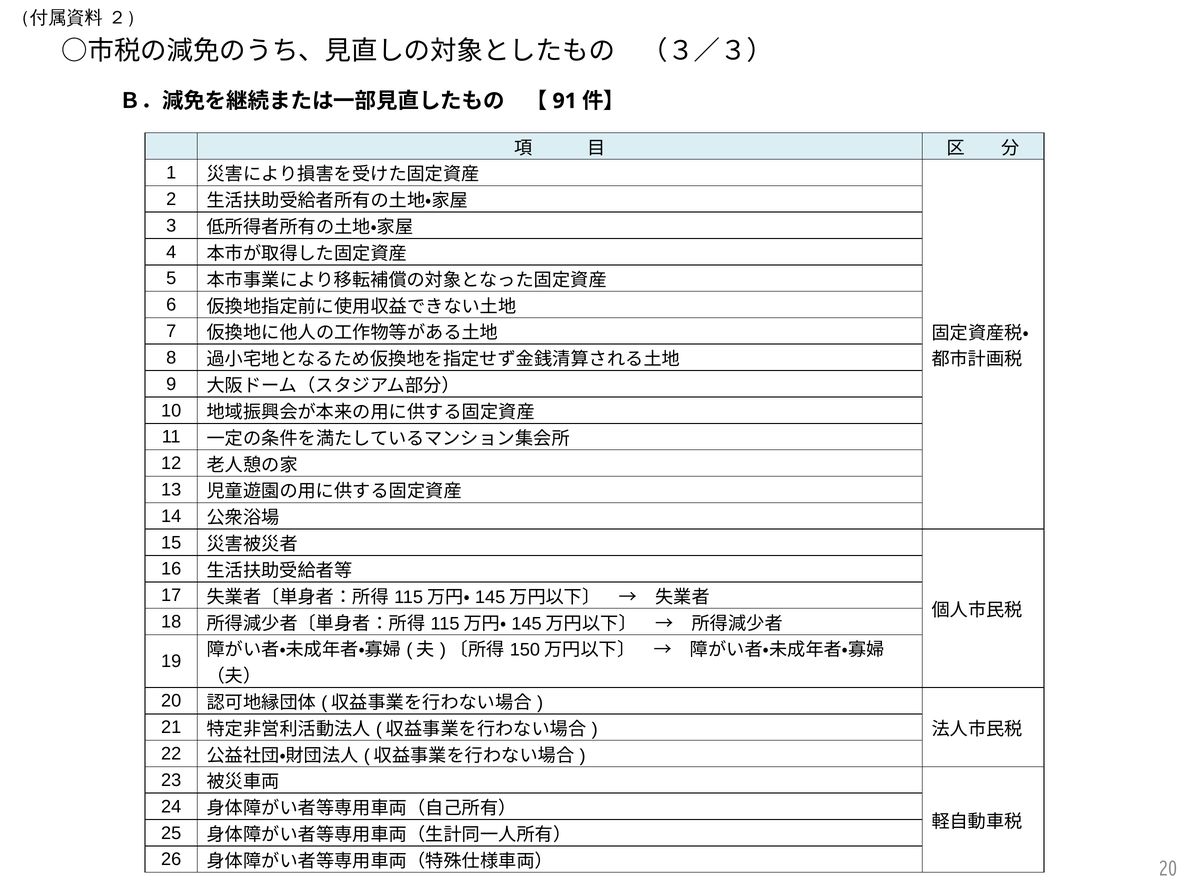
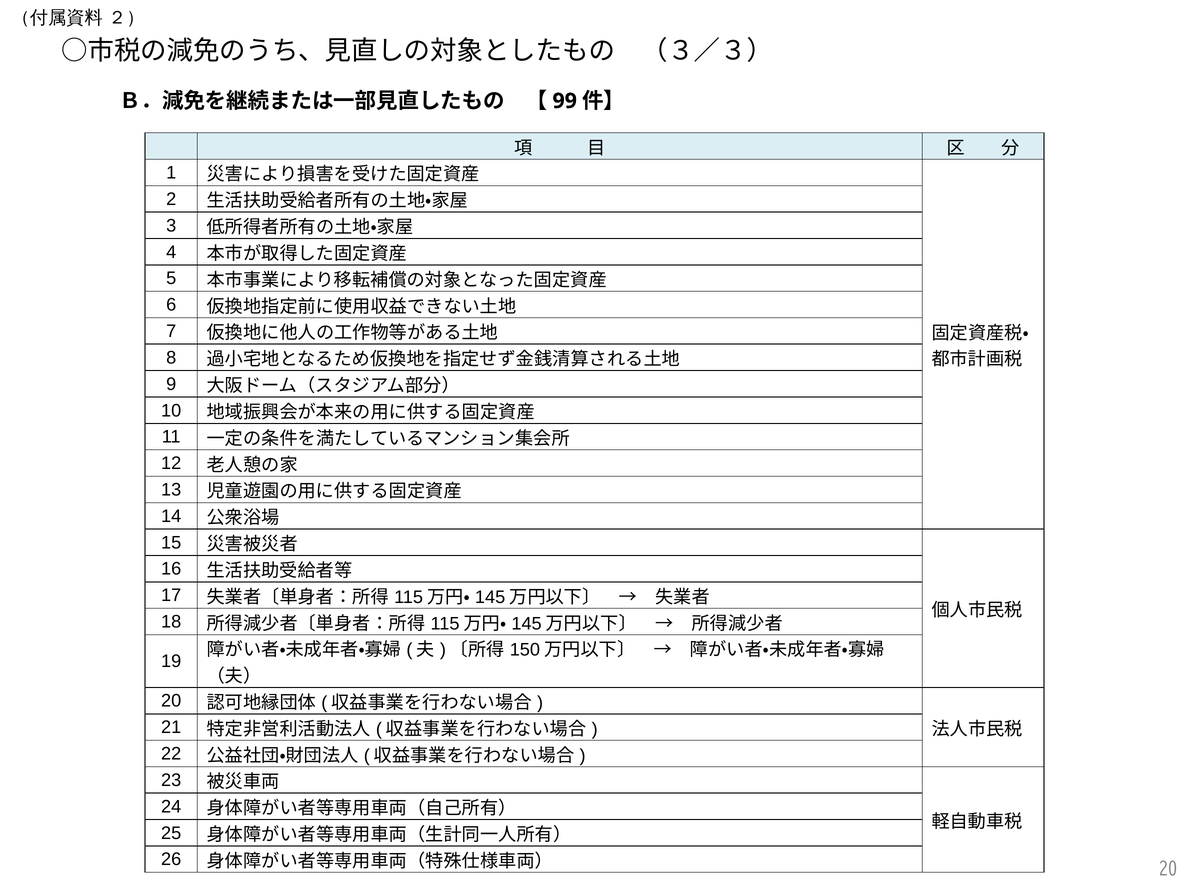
91: 91 -> 99
